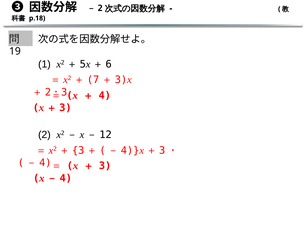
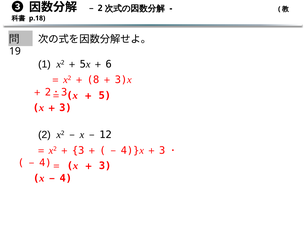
7: 7 -> 8
4: 4 -> 5
